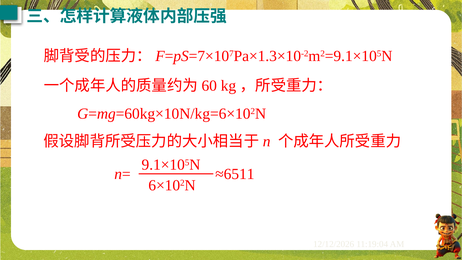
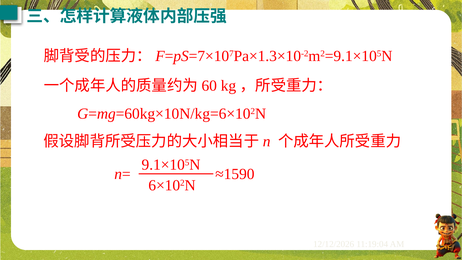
≈6511: ≈6511 -> ≈1590
